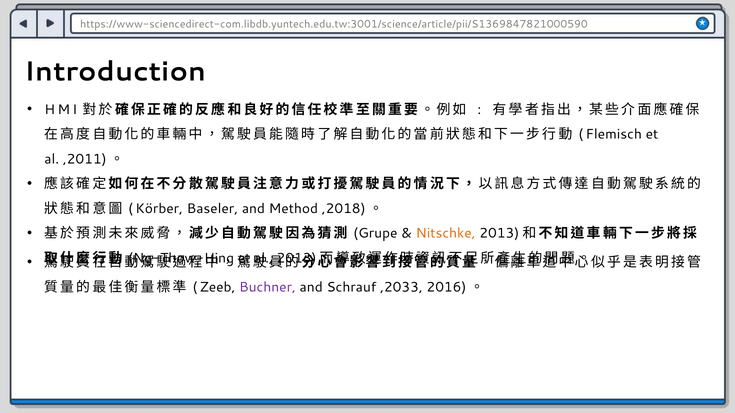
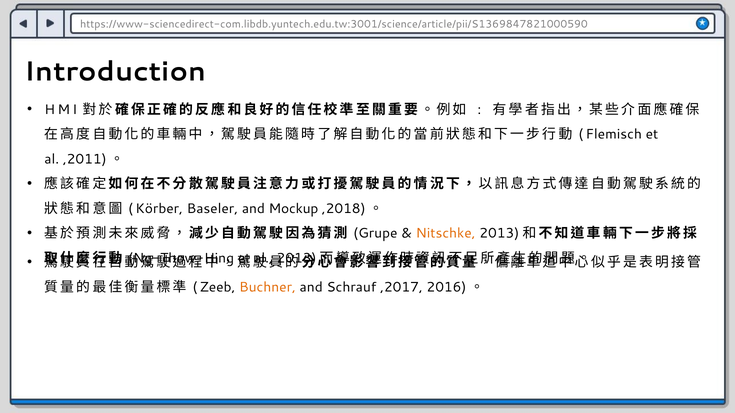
Method: Method -> Mockup
Buchner colour: purple -> orange
,2033: ,2033 -> ,2017
